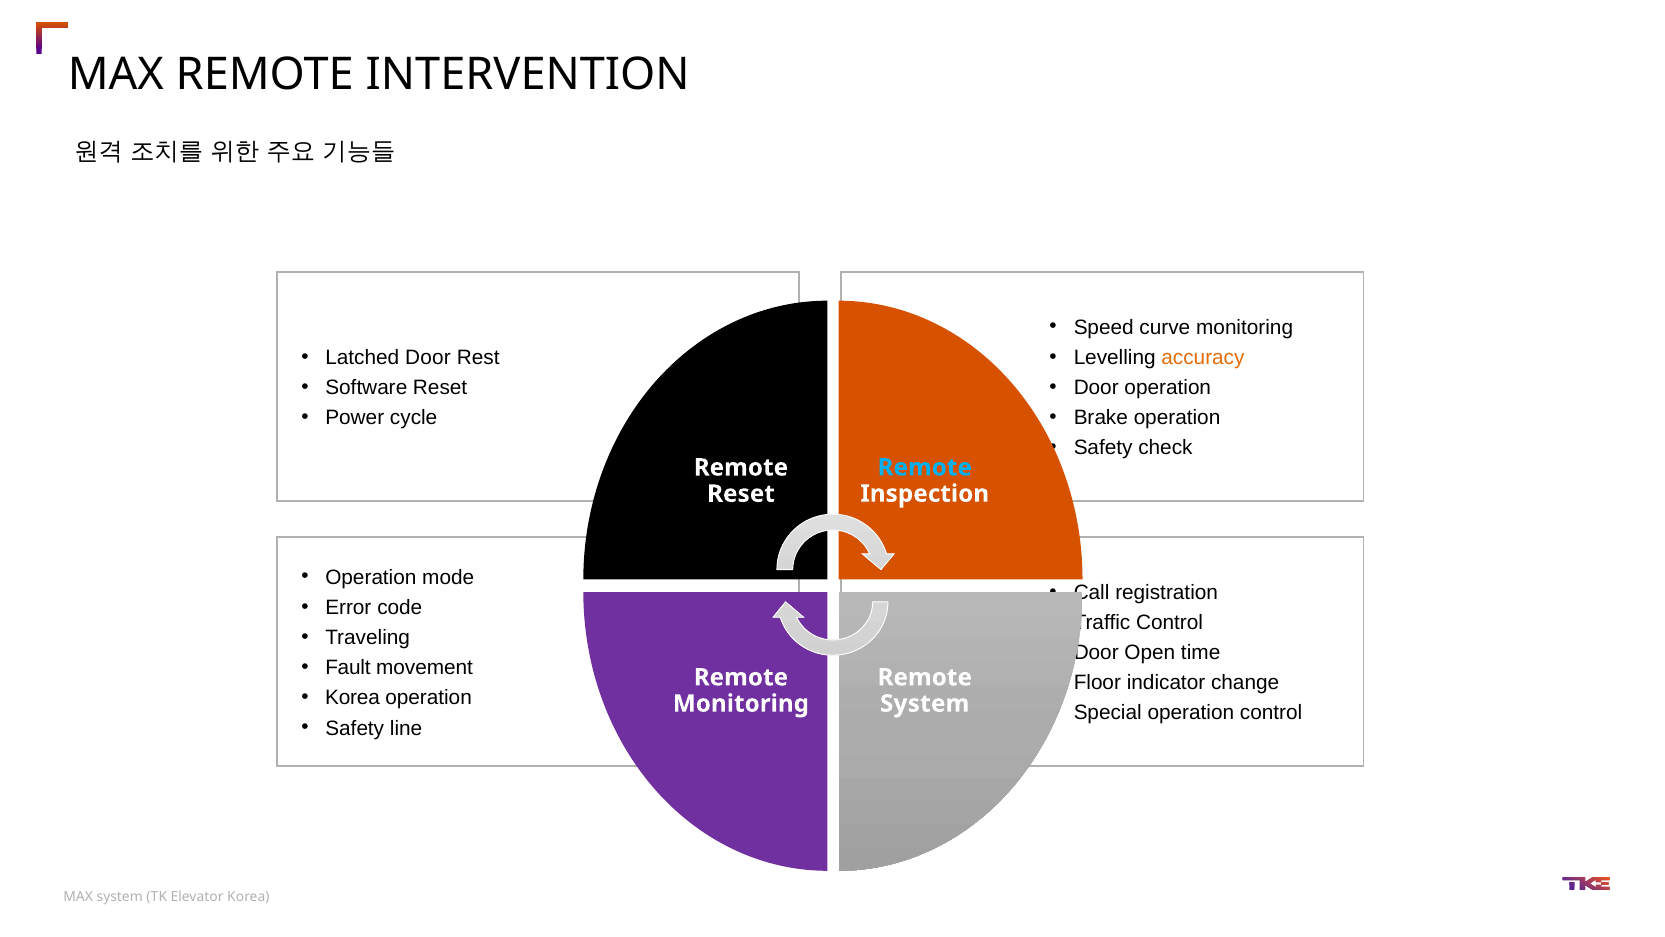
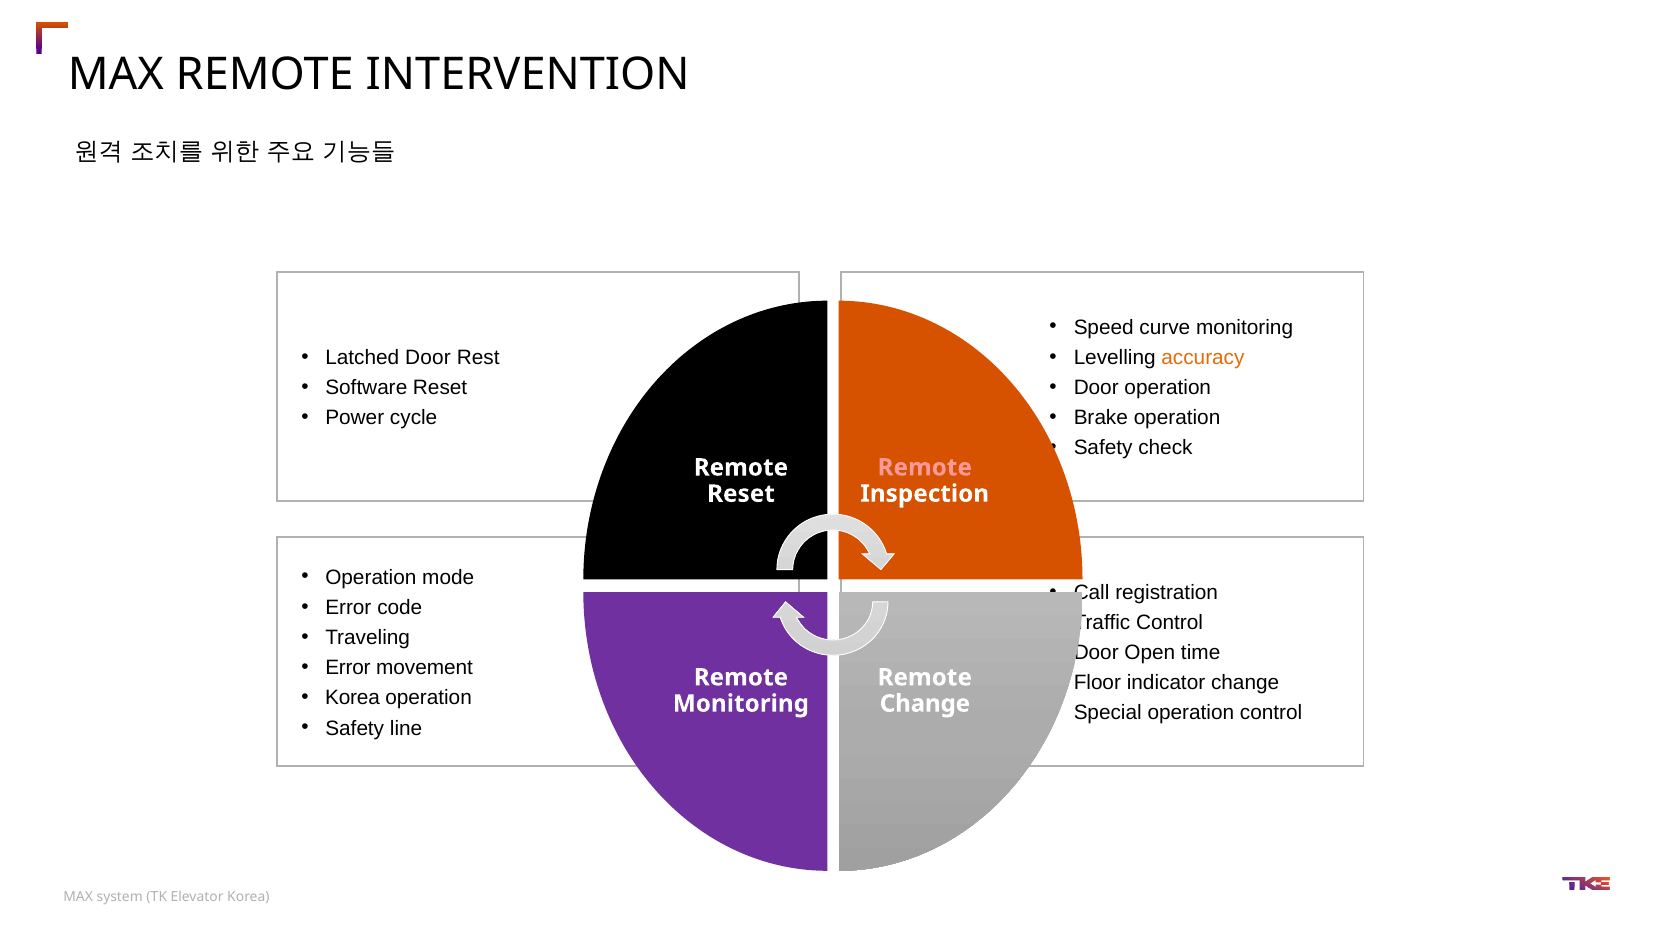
Remote at (925, 467) colour: light blue -> pink
Fault at (348, 668): Fault -> Error
System at (925, 703): System -> Change
